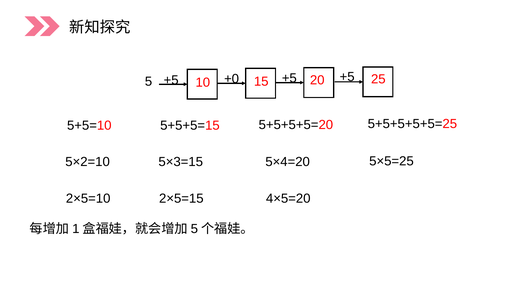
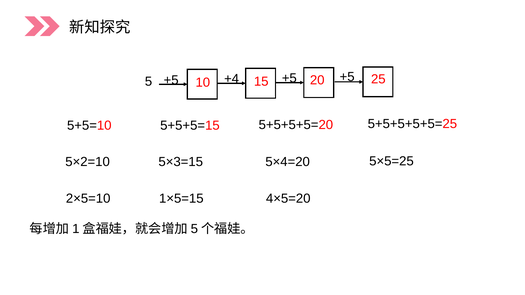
+0: +0 -> +4
2×5=15: 2×5=15 -> 1×5=15
